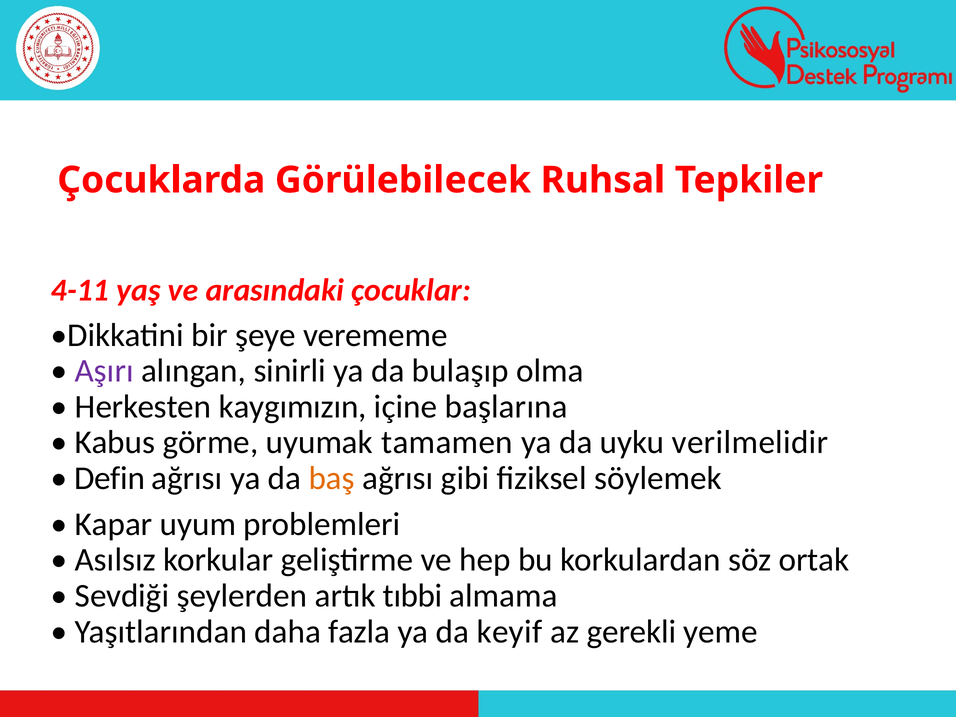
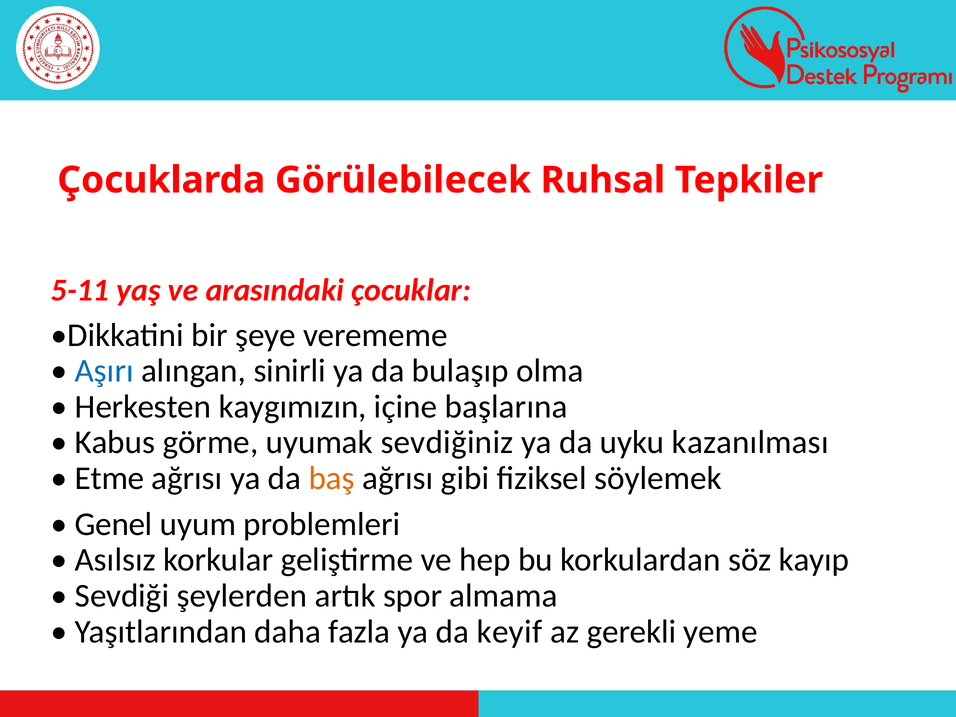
4-11: 4-11 -> 5-11
Aşırı colour: purple -> blue
tamamen: tamamen -> sevdiğiniz
verilmelidir: verilmelidir -> kazanılması
Defin: Defin -> Etme
Kapar: Kapar -> Genel
ortak: ortak -> kayıp
tıbbi: tıbbi -> spor
